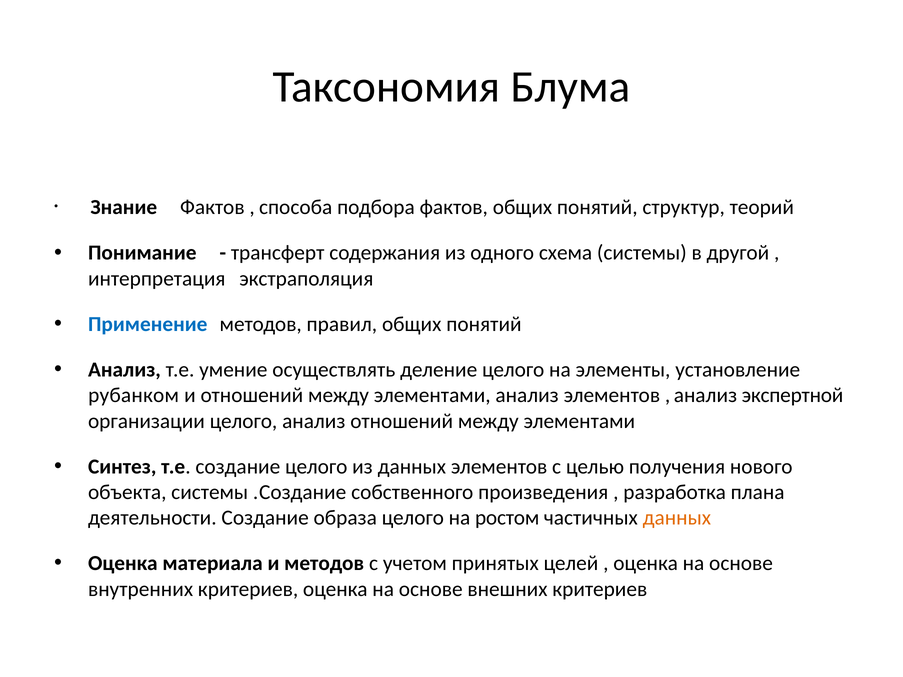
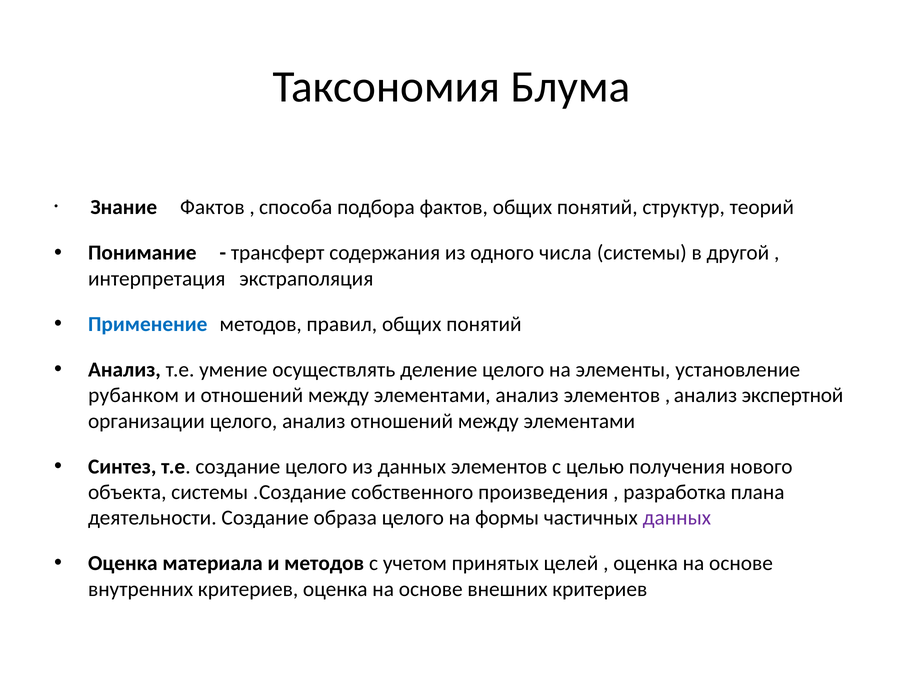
схема: схема -> числа
ростом: ростом -> формы
данных at (677, 518) colour: orange -> purple
